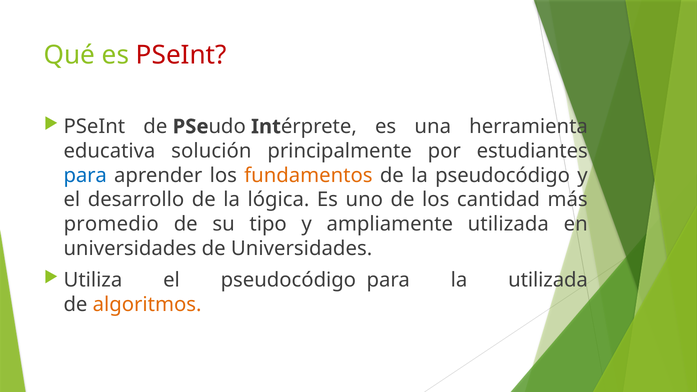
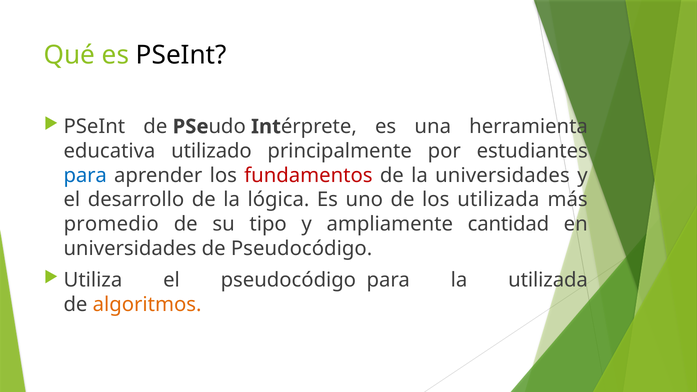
PSeInt at (181, 55) colour: red -> black
solución: solución -> utilizado
fundamentos colour: orange -> red
la pseudocódigo: pseudocódigo -> universidades
los cantidad: cantidad -> utilizada
ampliamente utilizada: utilizada -> cantidad
de Universidades: Universidades -> Pseudocódigo
